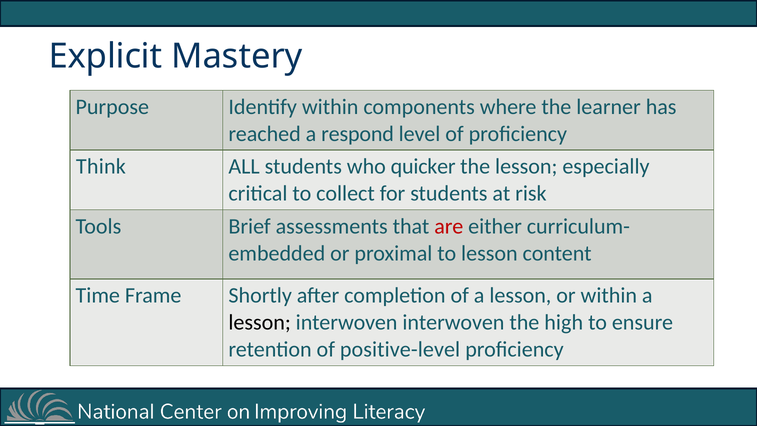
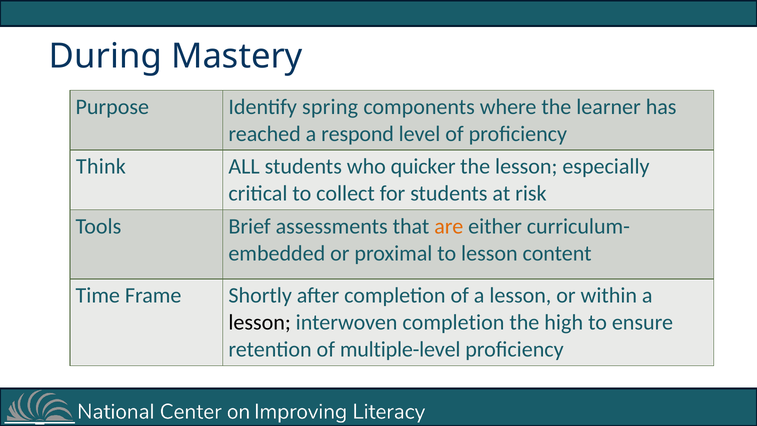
Explicit: Explicit -> During
Identify within: within -> spring
are colour: red -> orange
interwoven interwoven: interwoven -> completion
positive-level: positive-level -> multiple-level
